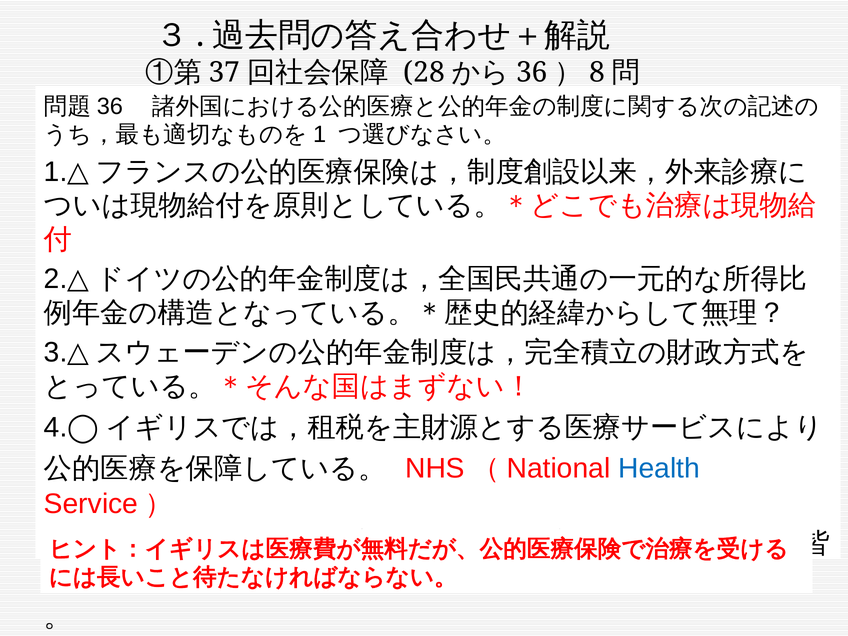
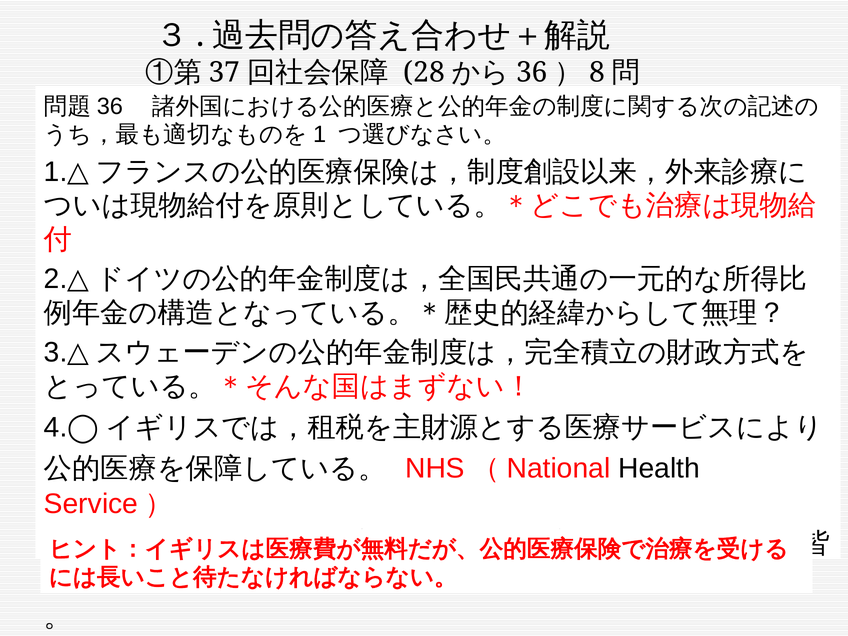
Health colour: blue -> black
